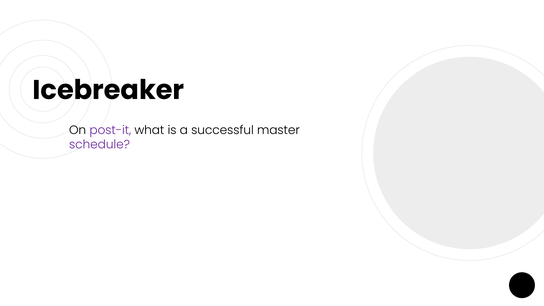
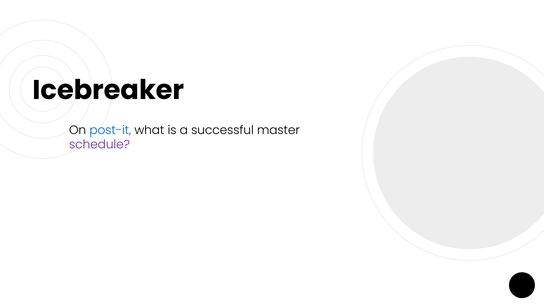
post-it colour: purple -> blue
